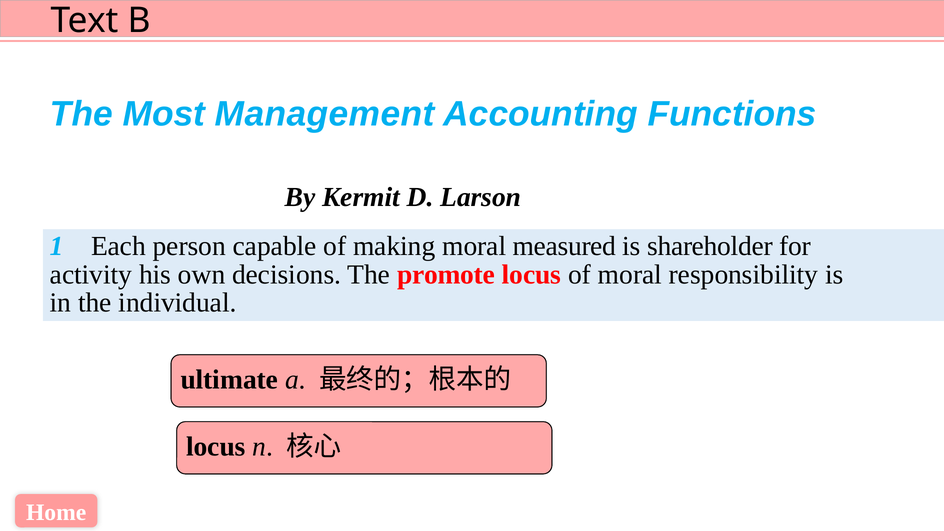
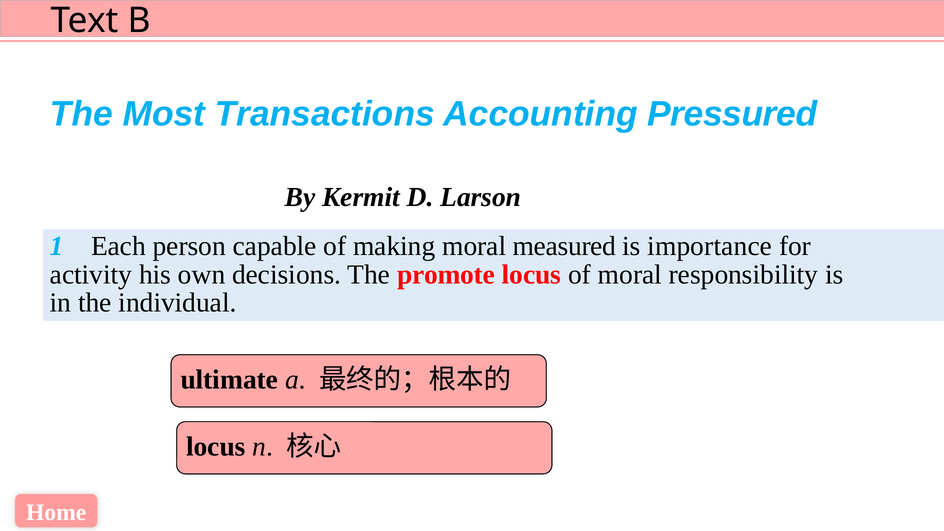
Management: Management -> Transactions
Functions: Functions -> Pressured
shareholder: shareholder -> importance
